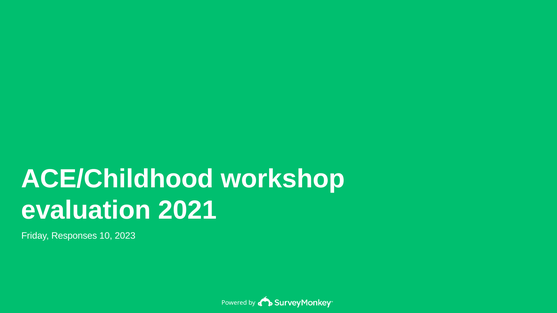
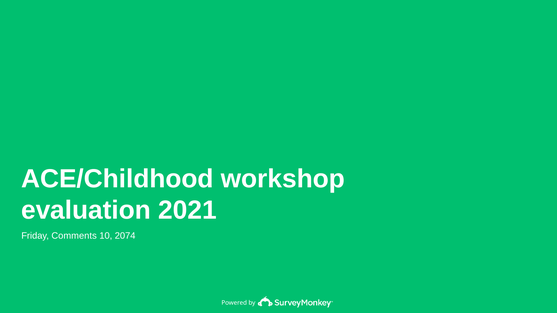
Responses: Responses -> Comments
2023: 2023 -> 2074
